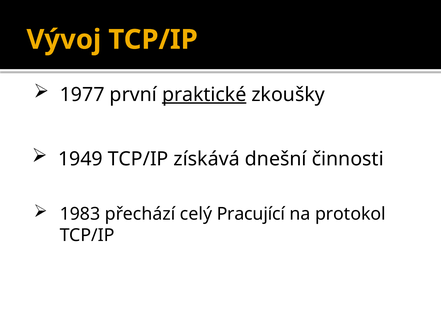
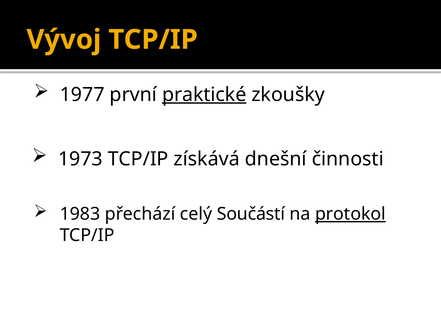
1949: 1949 -> 1973
Pracující: Pracující -> Součástí
protokol underline: none -> present
